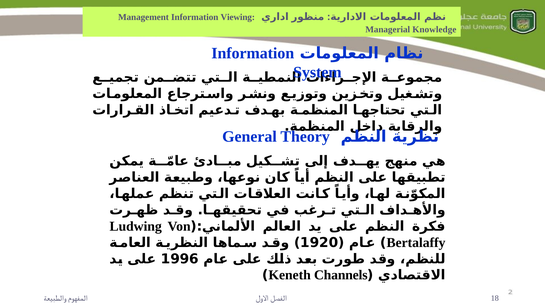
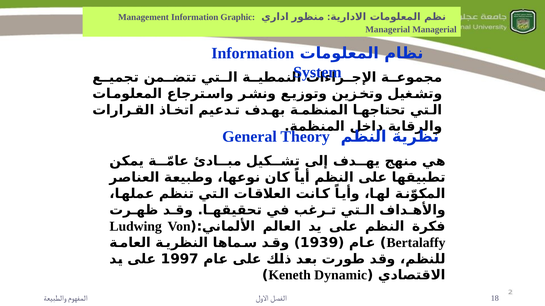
Viewing: Viewing -> Graphic
Managerial Knowledge: Knowledge -> Managerial
1920: 1920 -> 1939
1996: 1996 -> 1997
Channels: Channels -> Dynamic
